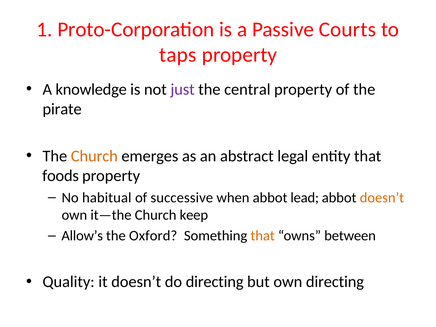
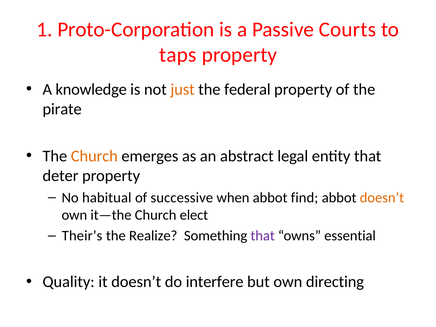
just colour: purple -> orange
central: central -> federal
foods: foods -> deter
lead: lead -> find
keep: keep -> elect
Allow’s: Allow’s -> Their’s
Oxford: Oxford -> Realize
that at (263, 236) colour: orange -> purple
between: between -> essential
do directing: directing -> interfere
